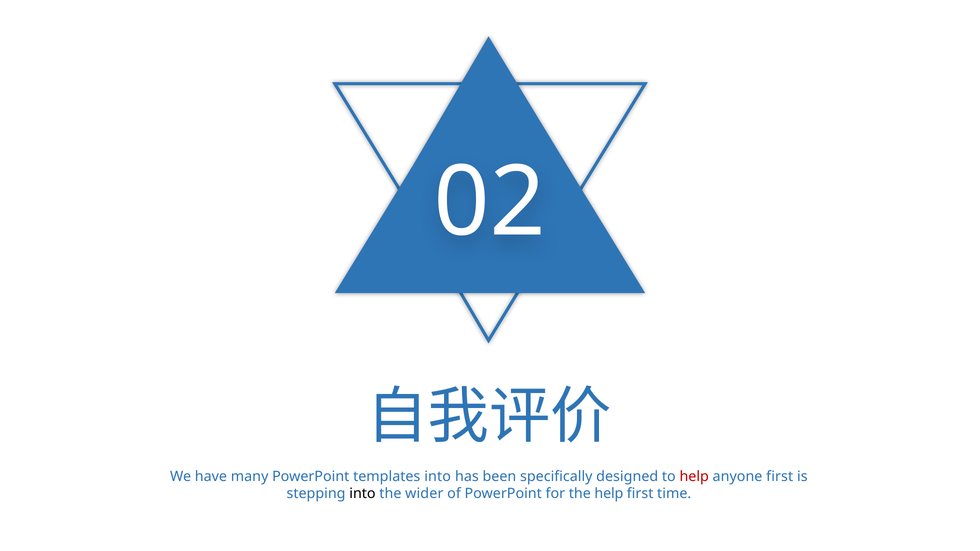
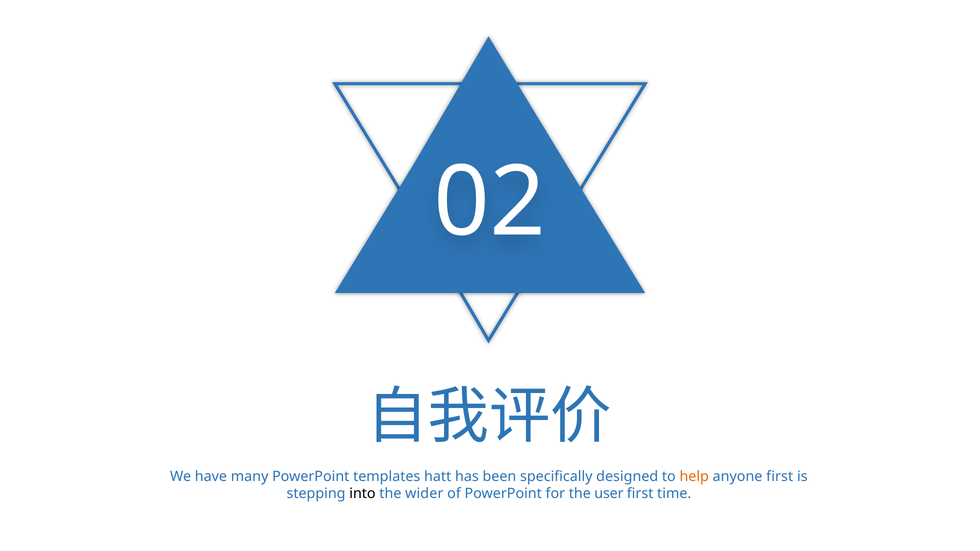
templates into: into -> hatt
help at (694, 477) colour: red -> orange
the help: help -> user
